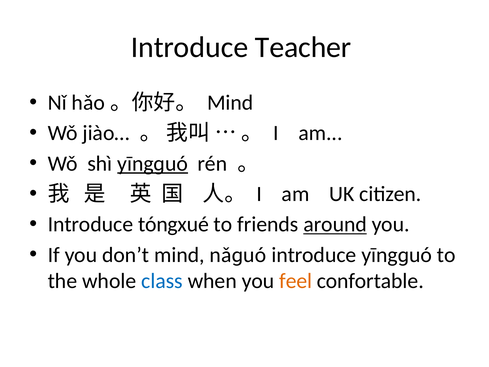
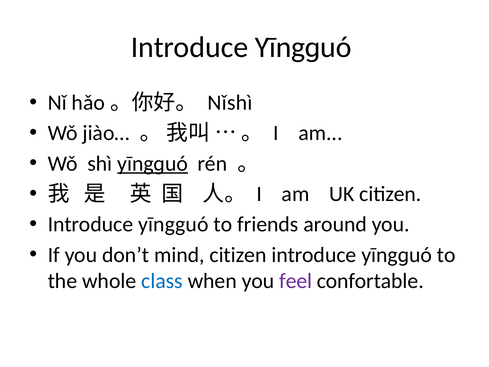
Teacher at (303, 47): Teacher -> Yīngɡuó
Mind at (230, 103): Mind -> Nǐshì
tóngxué: tóngxué -> yīngguó
around underline: present -> none
mind nǎɡuó: nǎɡuó -> citizen
feel colour: orange -> purple
